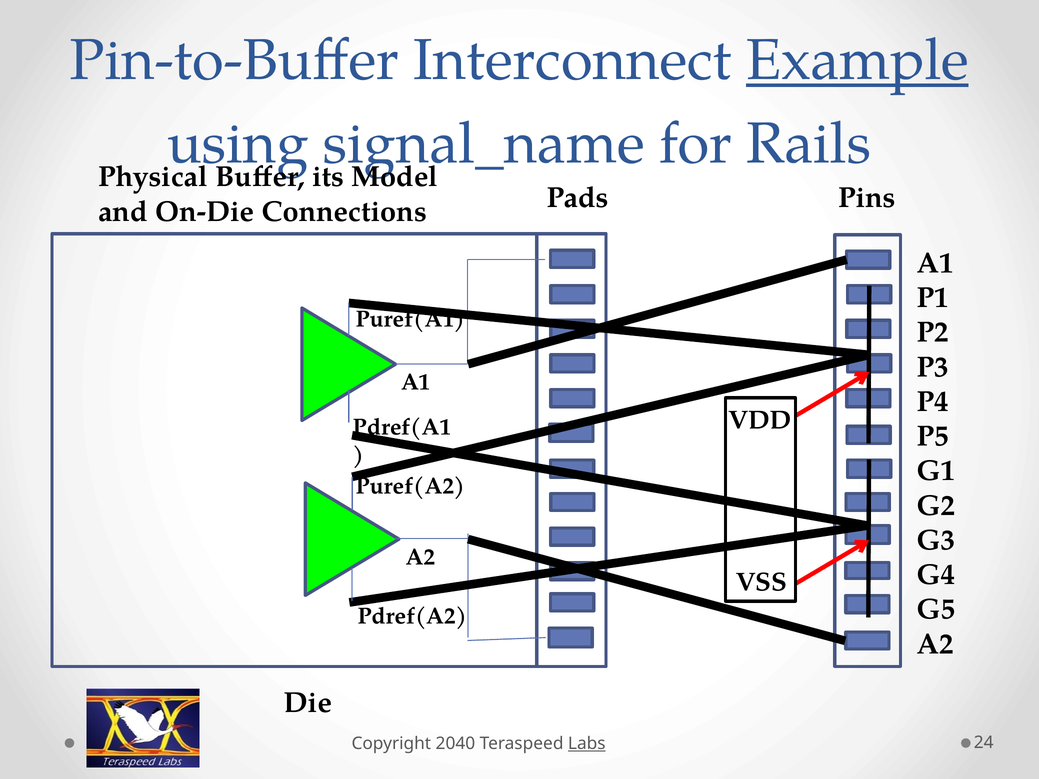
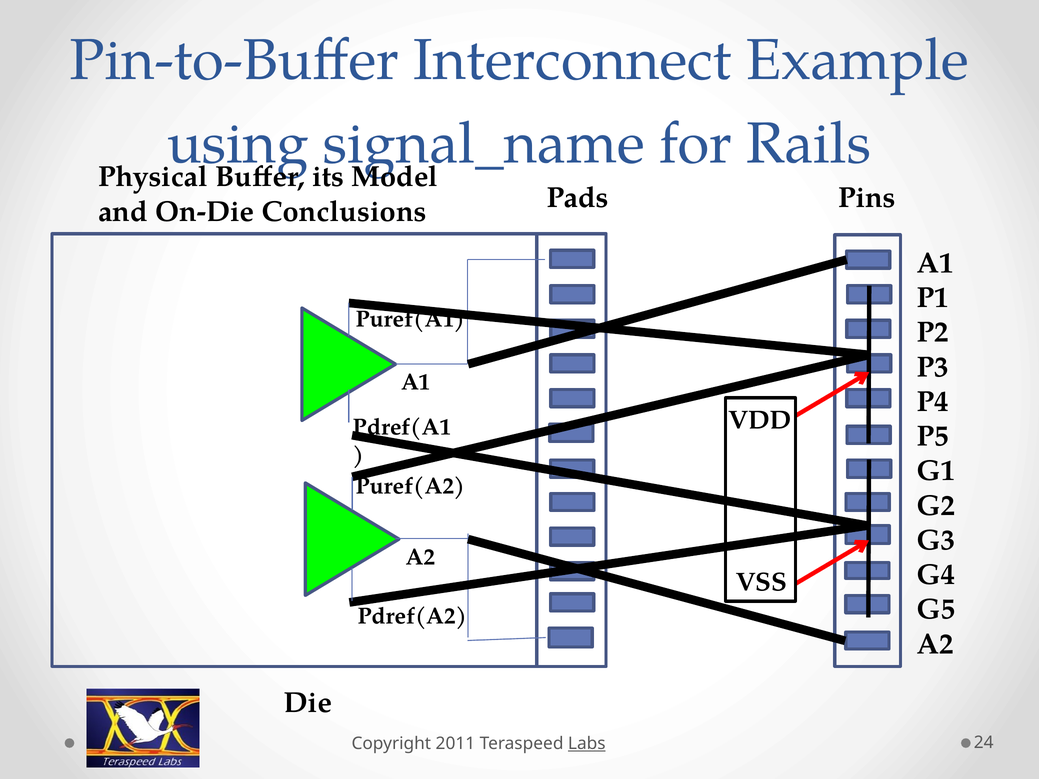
Example underline: present -> none
Connections: Connections -> Conclusions
2040: 2040 -> 2011
